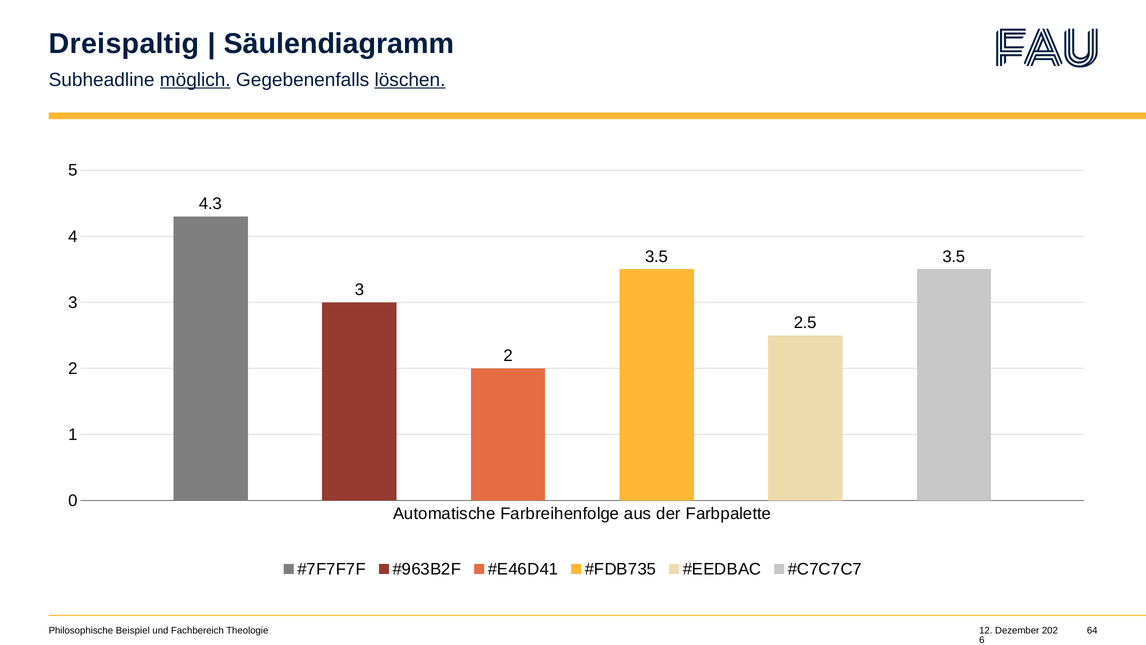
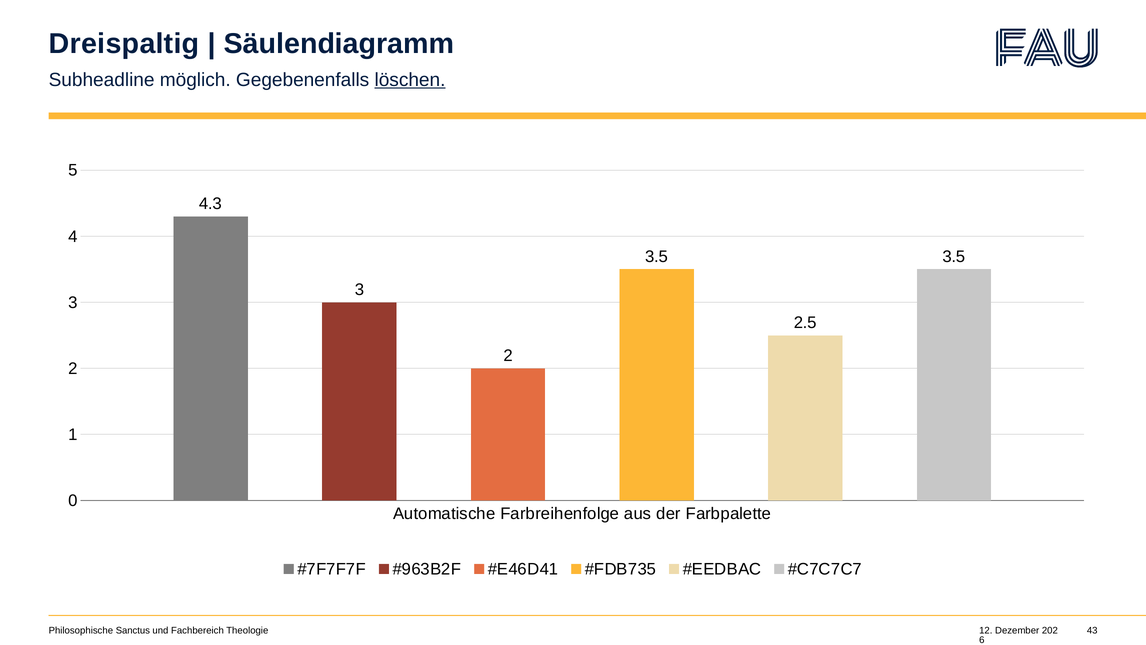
möglich underline: present -> none
Beispiel: Beispiel -> Sanctus
64: 64 -> 43
